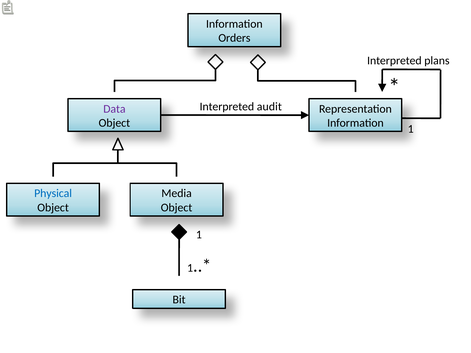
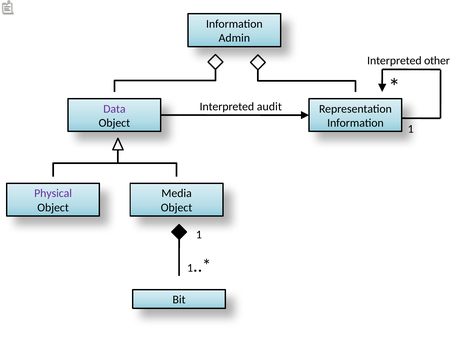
Orders: Orders -> Admin
plans: plans -> other
Physical colour: blue -> purple
